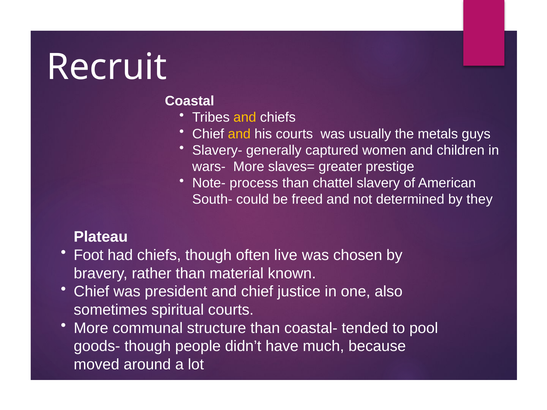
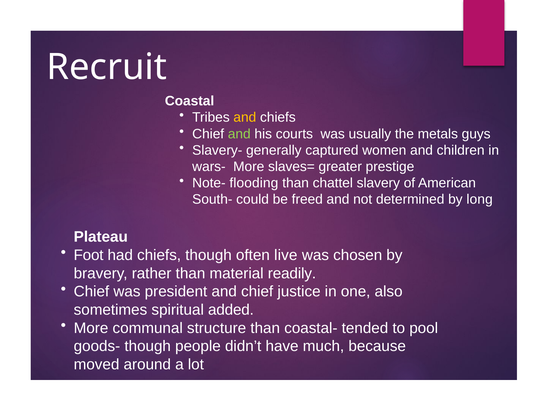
and at (239, 134) colour: yellow -> light green
process: process -> flooding
they: they -> long
known: known -> readily
spiritual courts: courts -> added
